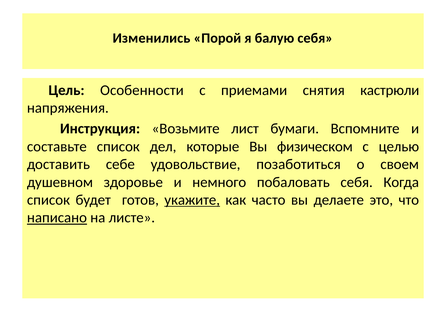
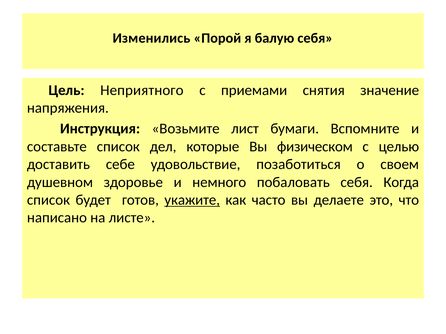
Особенности: Особенности -> Неприятного
кастрюли: кастрюли -> значение
написано underline: present -> none
